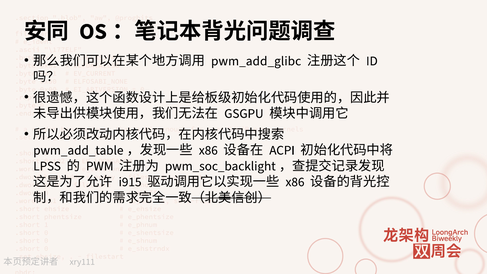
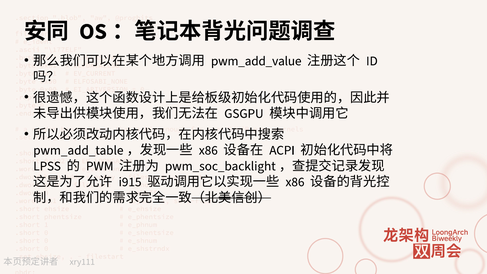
pwm_add_glibc: pwm_add_glibc -> pwm_add_value
